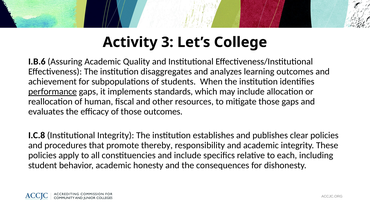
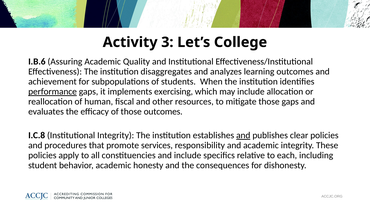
standards: standards -> exercising
and at (243, 136) underline: none -> present
thereby: thereby -> services
